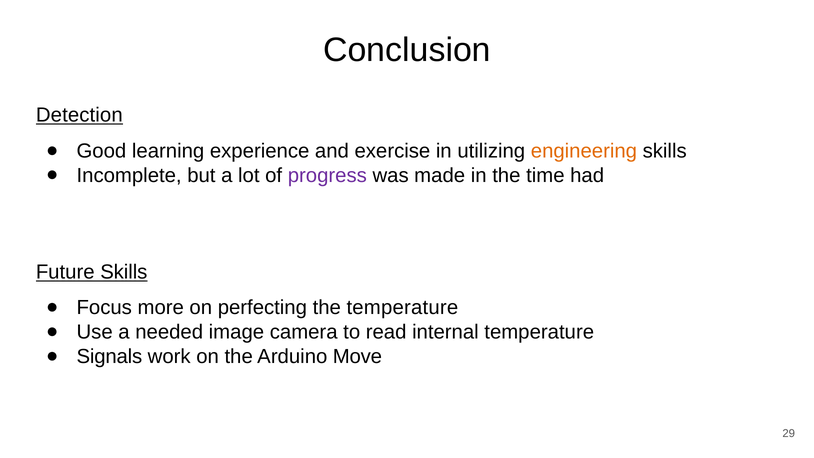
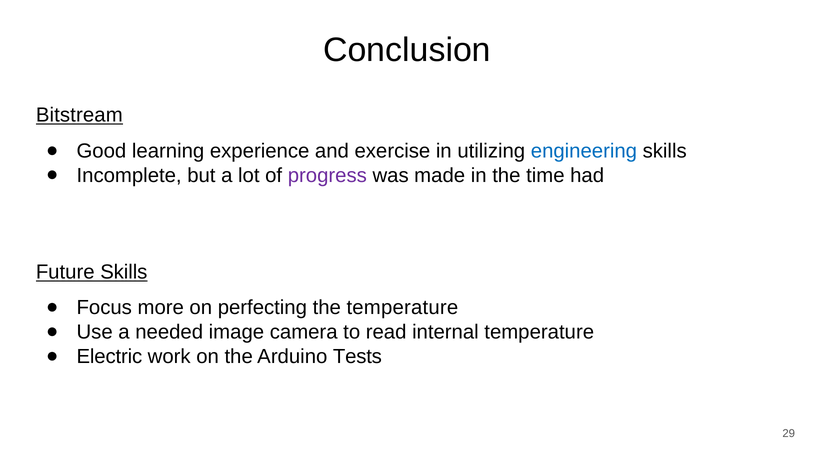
Detection: Detection -> Bitstream
engineering colour: orange -> blue
Signals: Signals -> Electric
Move: Move -> Tests
